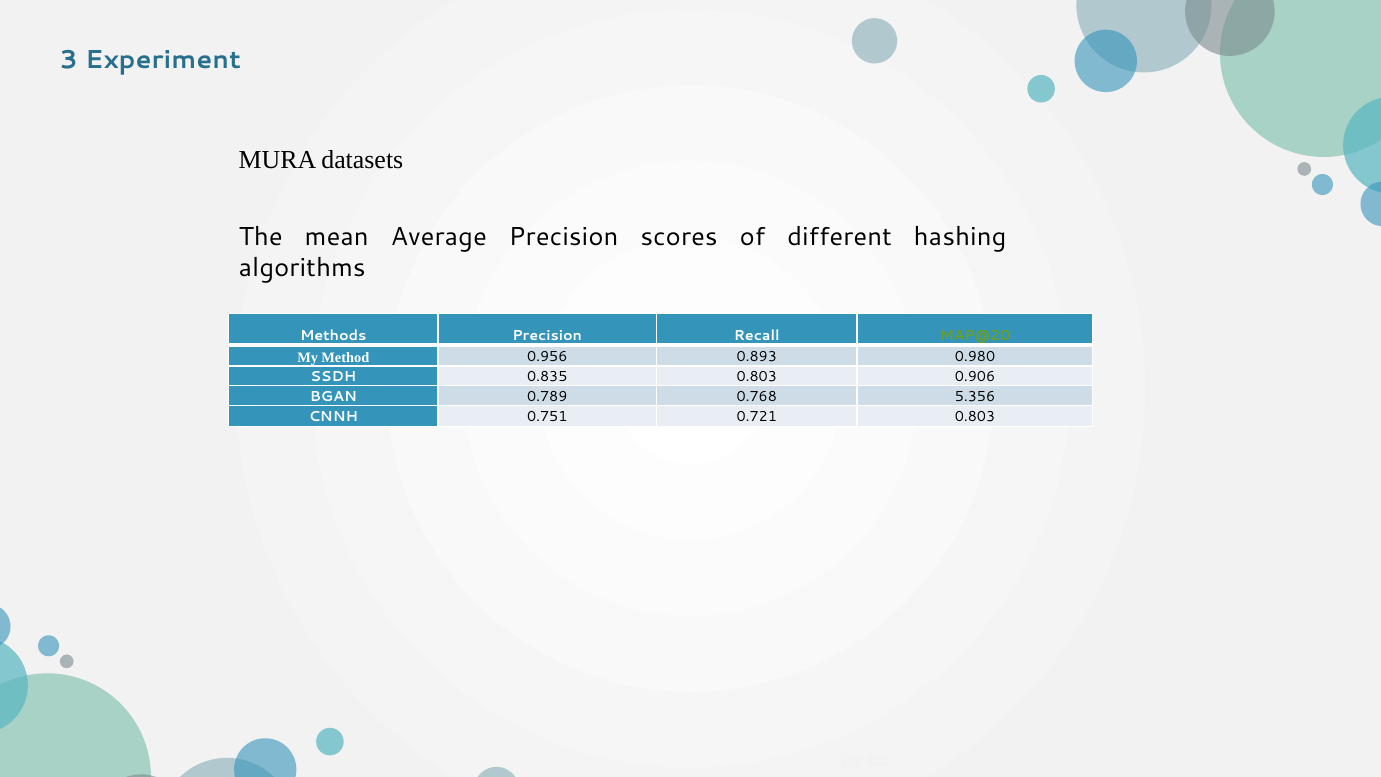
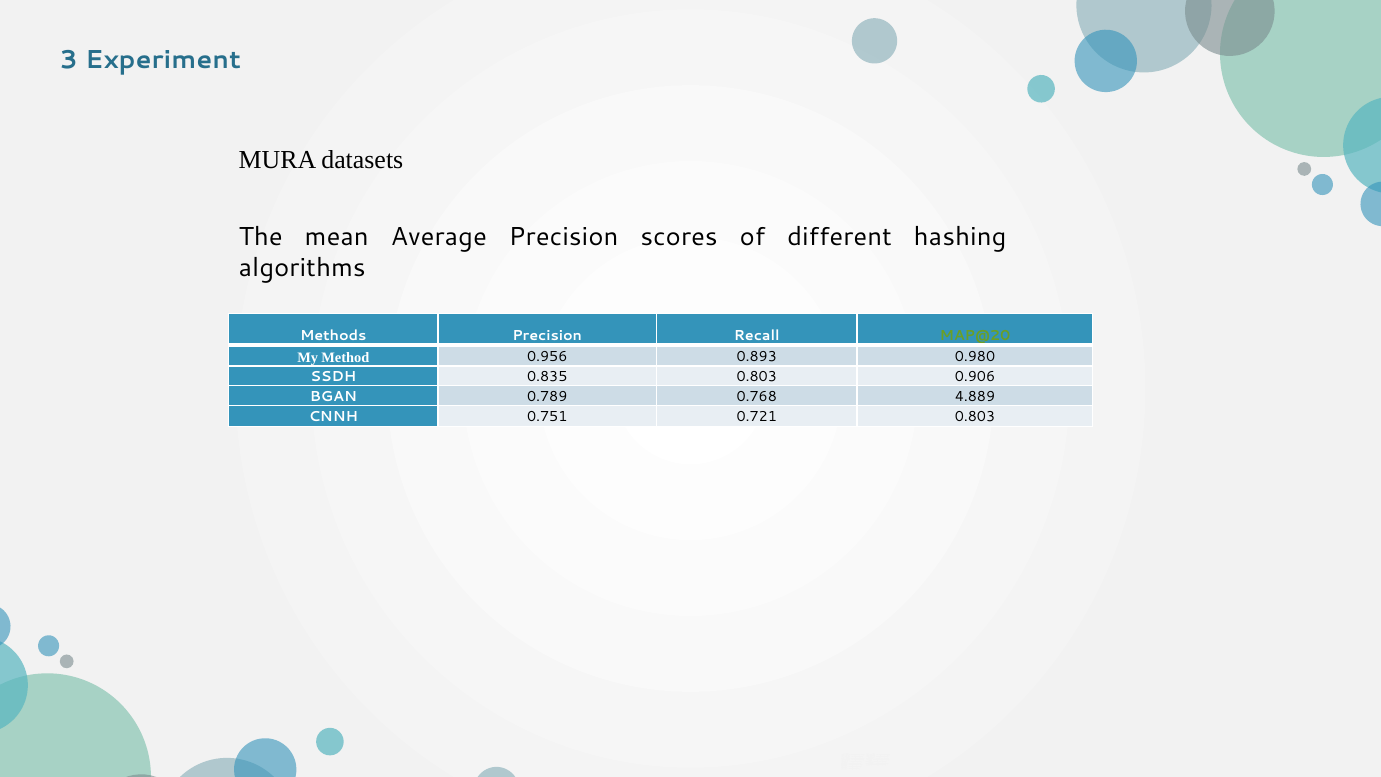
5.356: 5.356 -> 4.889
